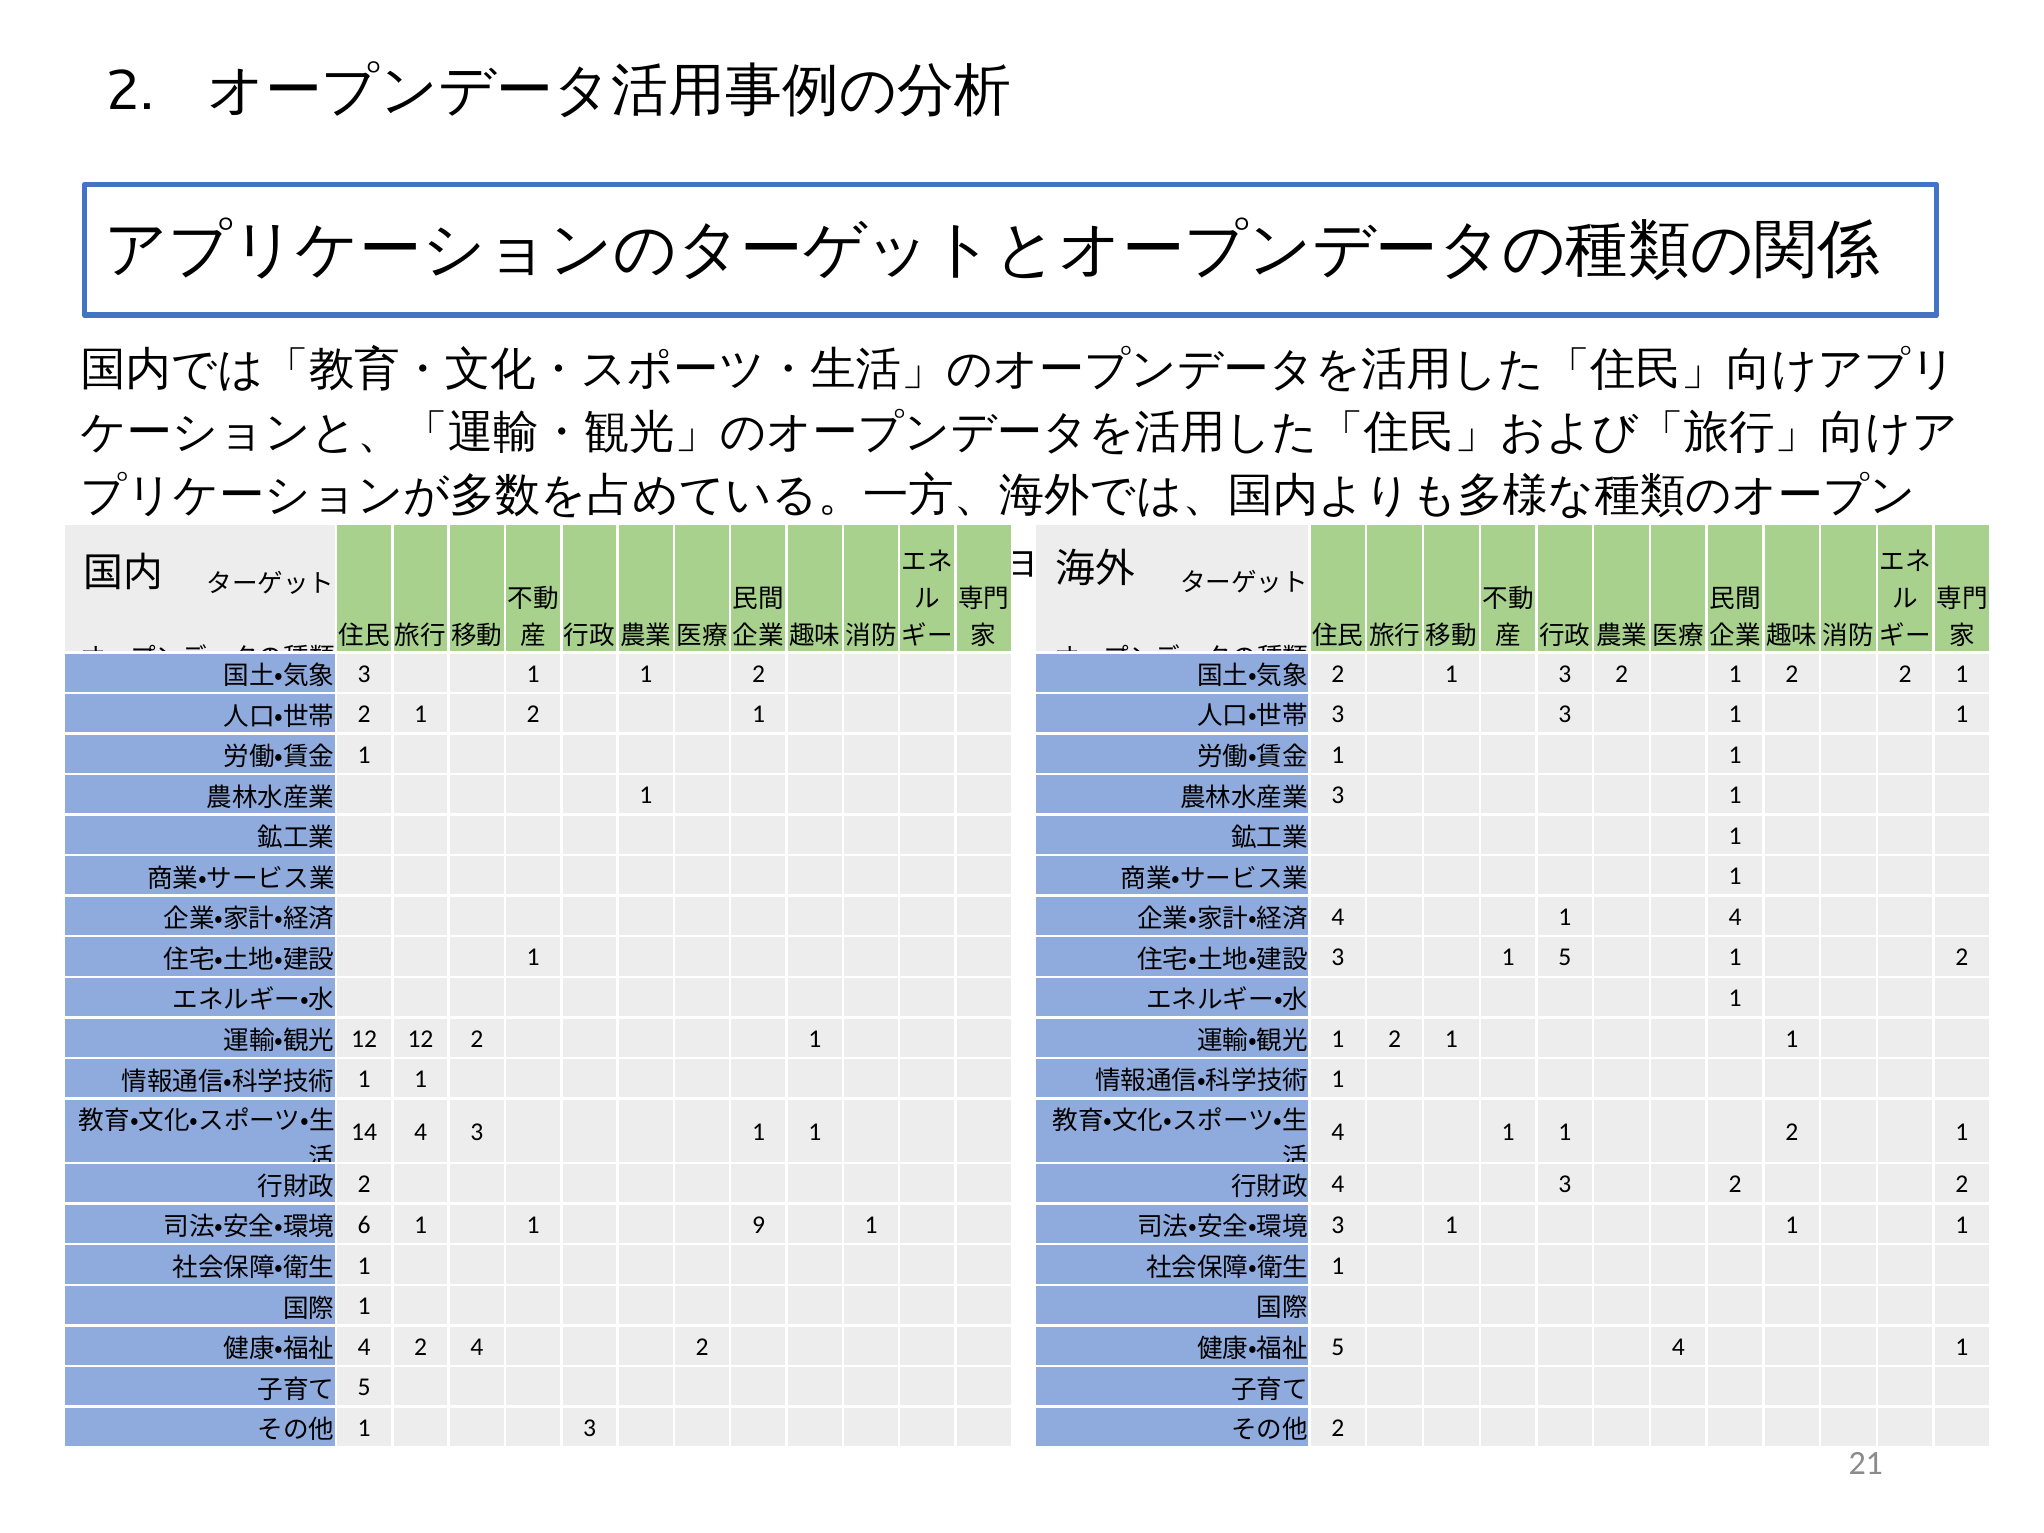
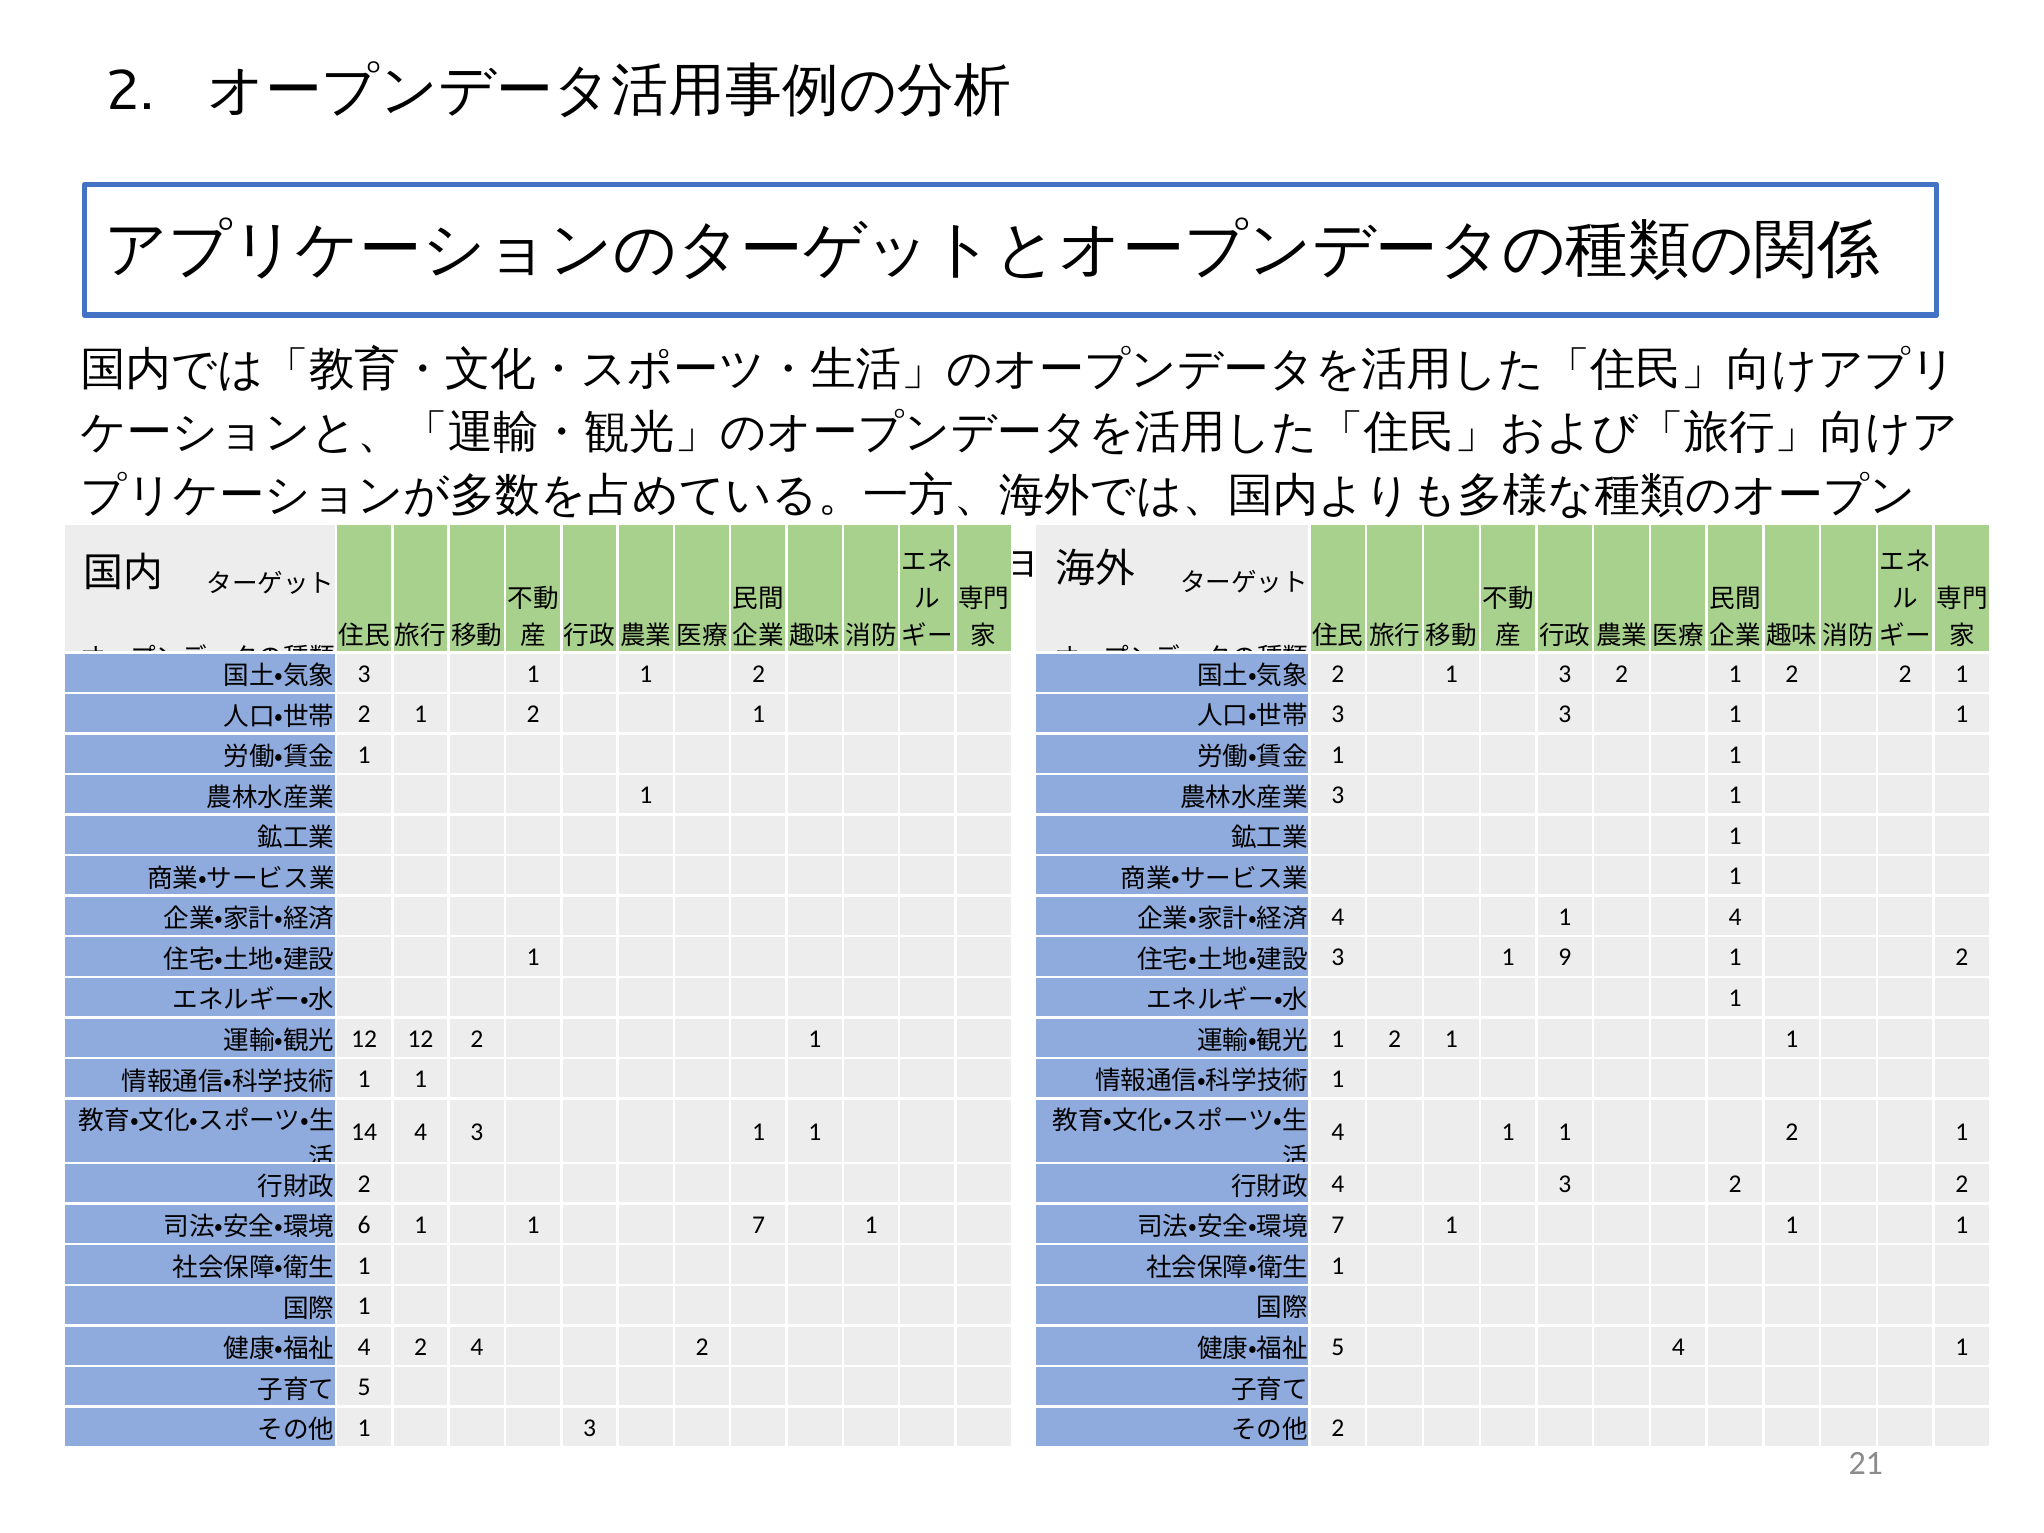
1 5: 5 -> 9
1 9: 9 -> 7
3 at (1338, 1225): 3 -> 7
